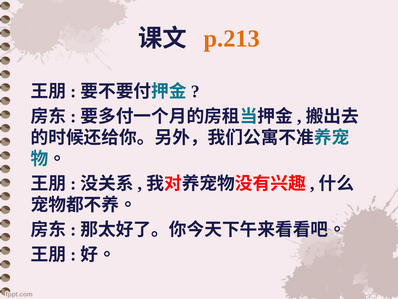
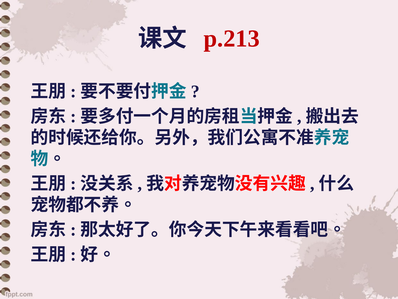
p.213 colour: orange -> red
